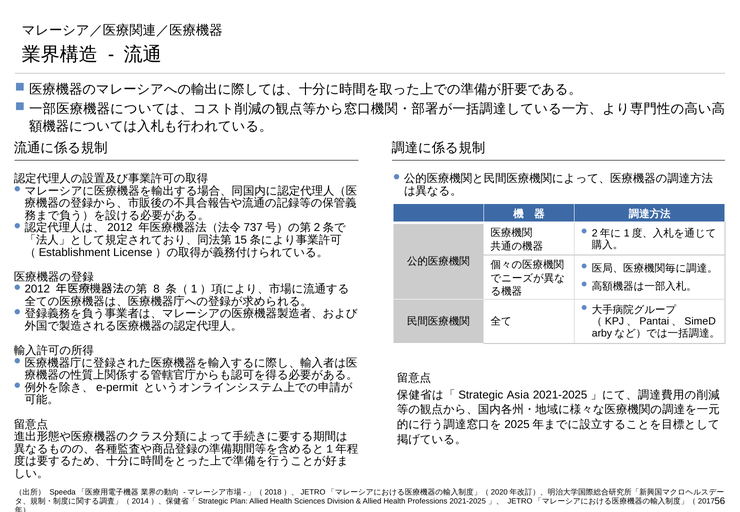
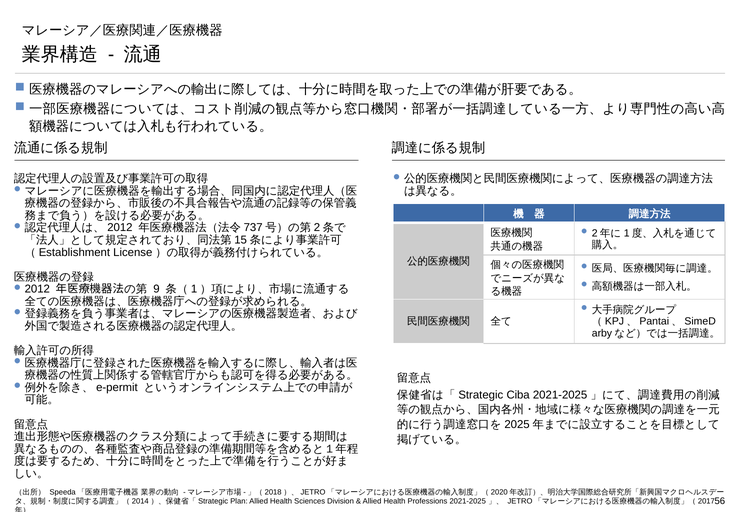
8: 8 -> 9
Asia: Asia -> Ciba
